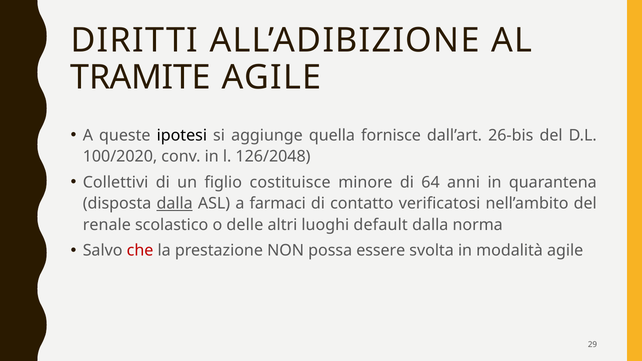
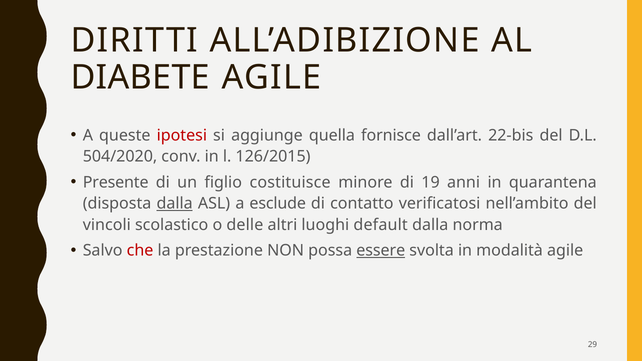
TRAMITE: TRAMITE -> DIABETE
ipotesi colour: black -> red
26-bis: 26-bis -> 22-bis
100/2020: 100/2020 -> 504/2020
126/2048: 126/2048 -> 126/2015
Collettivi: Collettivi -> Presente
64: 64 -> 19
farmaci: farmaci -> esclude
renale: renale -> vincoli
essere underline: none -> present
